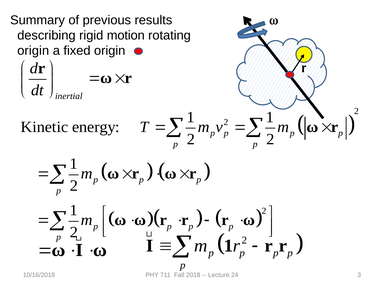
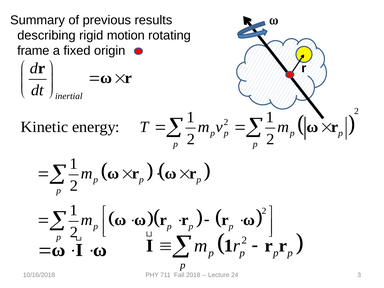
origin at (33, 51): origin -> frame
